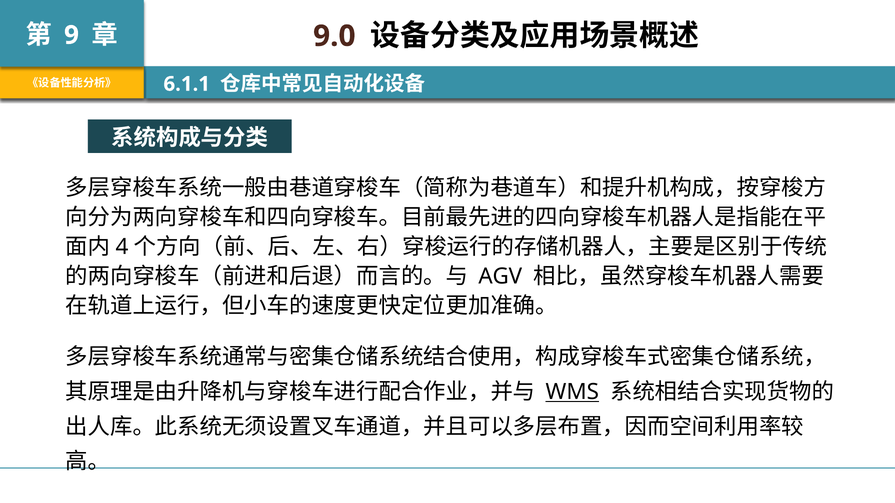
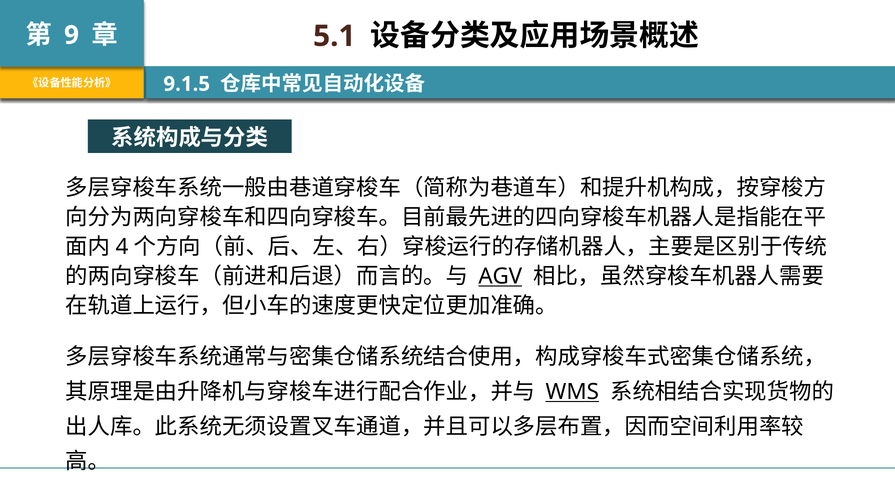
9.0: 9.0 -> 5.1
6.1.1: 6.1.1 -> 9.1.5
AGV underline: none -> present
